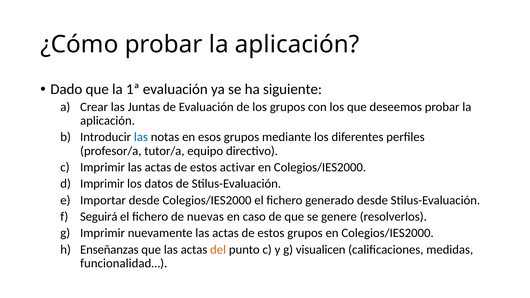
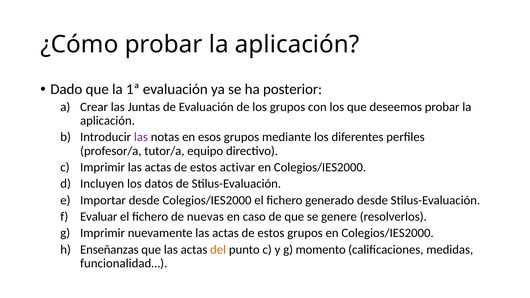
siguiente: siguiente -> posterior
las at (141, 137) colour: blue -> purple
Imprimir at (102, 184): Imprimir -> Incluyen
Seguirá: Seguirá -> Evaluar
visualicen: visualicen -> momento
